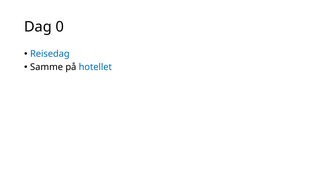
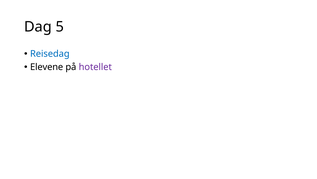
0: 0 -> 5
Samme: Samme -> Elevene
hotellet colour: blue -> purple
